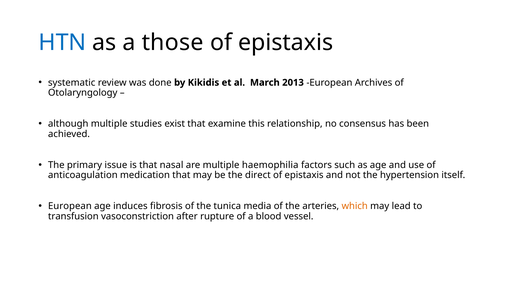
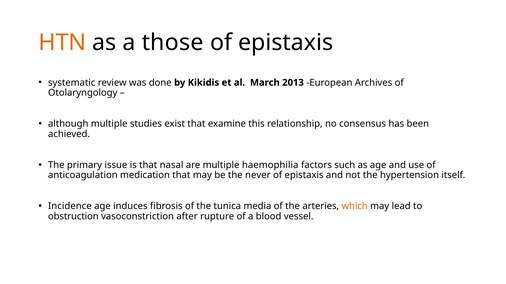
HTN colour: blue -> orange
direct: direct -> never
European at (70, 207): European -> Incidence
transfusion: transfusion -> obstruction
